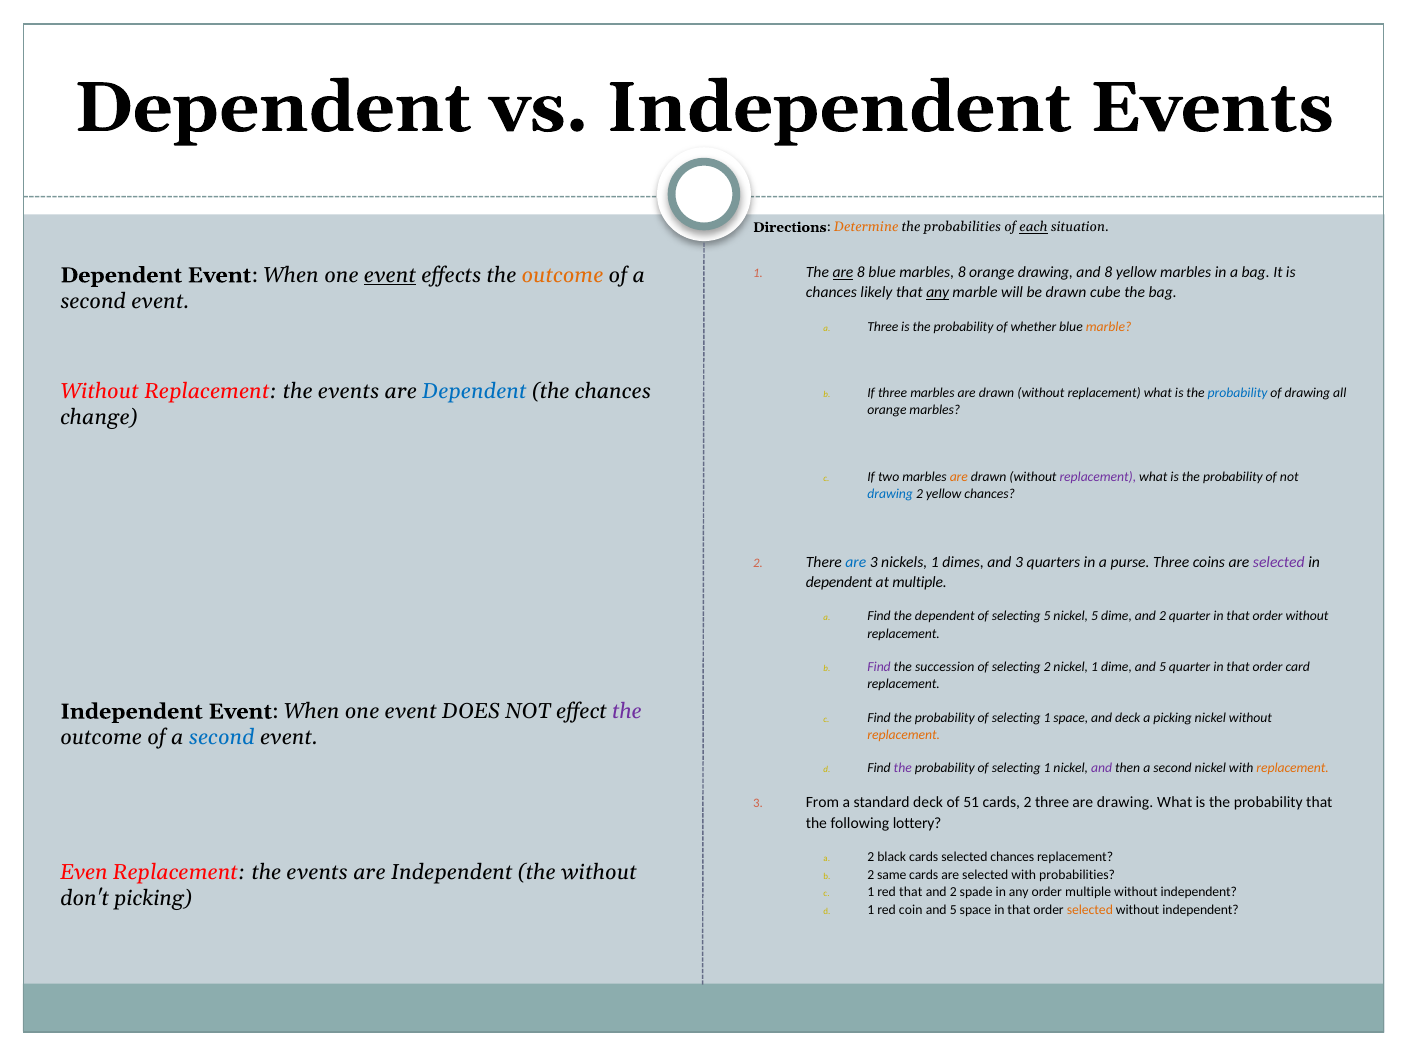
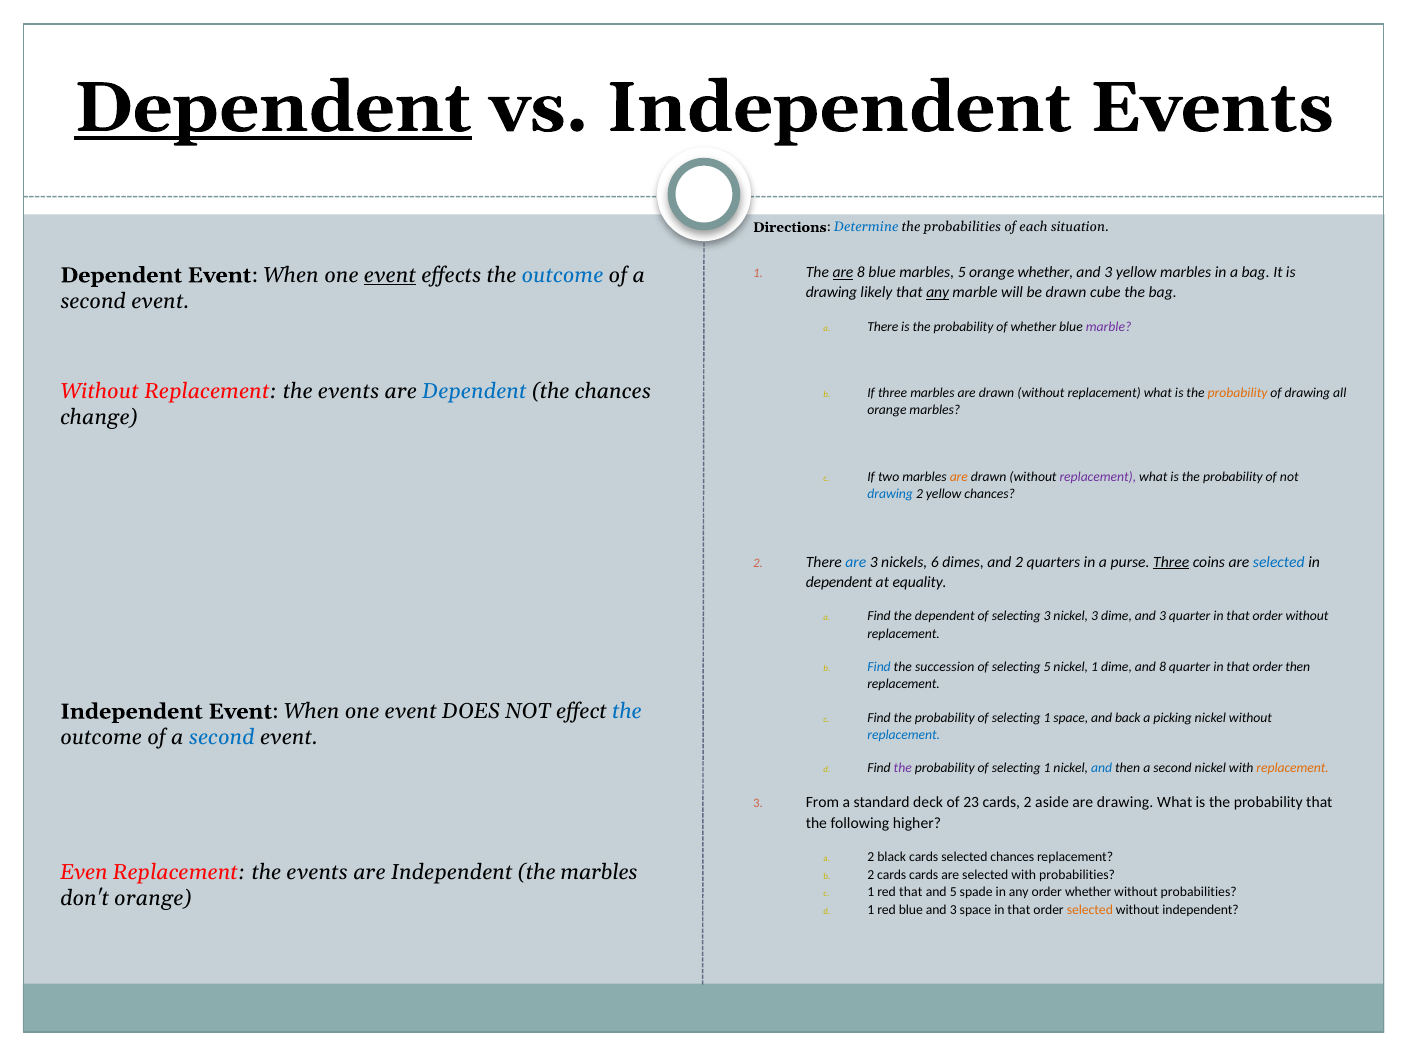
Dependent at (273, 108) underline: none -> present
Determine colour: orange -> blue
each underline: present -> none
outcome at (563, 275) colour: orange -> blue
marbles 8: 8 -> 5
orange drawing: drawing -> whether
8 at (1108, 272): 8 -> 3
chances at (831, 292): chances -> drawing
a Three: Three -> There
marble at (1109, 327) colour: orange -> purple
probability at (1238, 393) colour: blue -> orange
nickels 1: 1 -> 6
and 3: 3 -> 2
Three at (1171, 562) underline: none -> present
selected at (1279, 562) colour: purple -> blue
at multiple: multiple -> equality
selecting 5: 5 -> 3
nickel 5: 5 -> 3
dime and 2: 2 -> 3
Find at (879, 667) colour: purple -> blue
selecting 2: 2 -> 5
dime and 5: 5 -> 8
order card: card -> then
the at (627, 711) colour: purple -> blue
and deck: deck -> back
replacement at (904, 735) colour: orange -> blue
and at (1102, 768) colour: purple -> blue
51: 51 -> 23
2 three: three -> aside
lottery: lottery -> higher
the without: without -> marbles
2 same: same -> cards
2 at (953, 892): 2 -> 5
order multiple: multiple -> whether
independent at (1199, 892): independent -> probabilities
don't picking: picking -> orange
red coin: coin -> blue
5 at (953, 910): 5 -> 3
